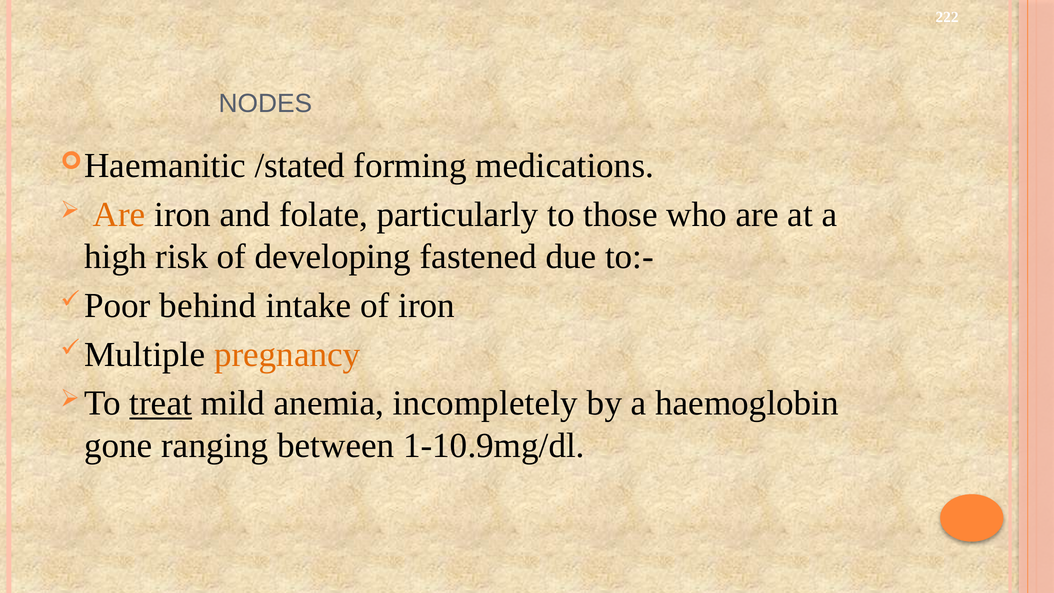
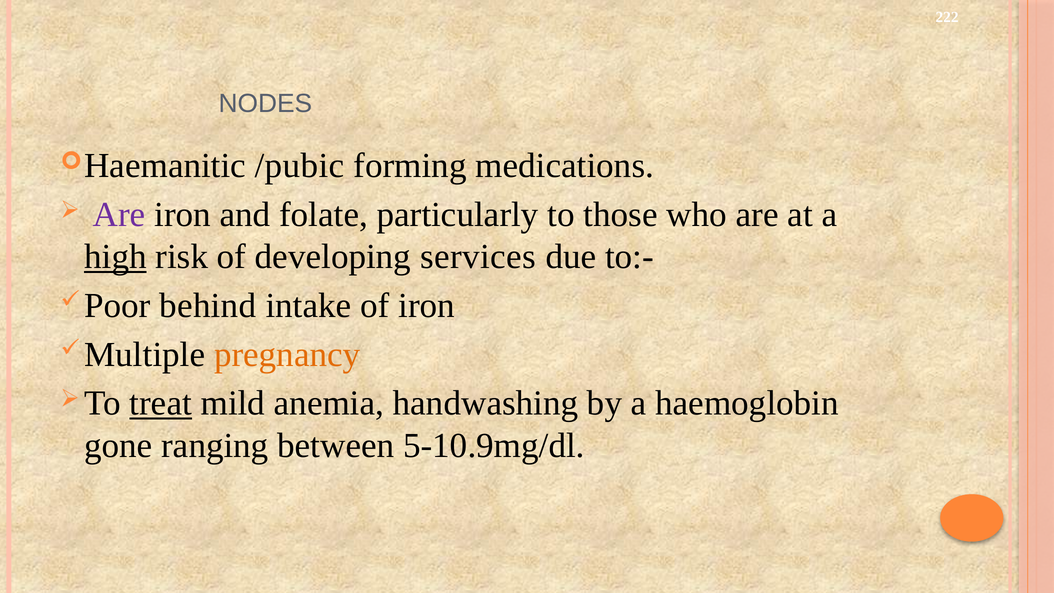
/stated: /stated -> /pubic
Are at (119, 215) colour: orange -> purple
high underline: none -> present
fastened: fastened -> services
incompletely: incompletely -> handwashing
1-10.9mg/dl: 1-10.9mg/dl -> 5-10.9mg/dl
